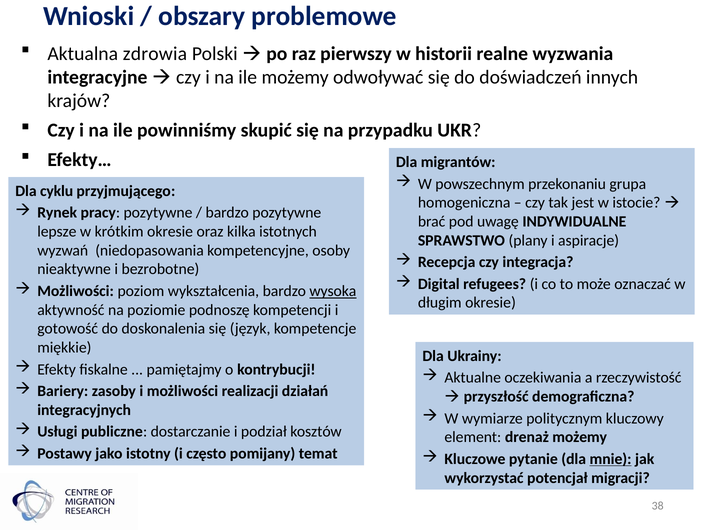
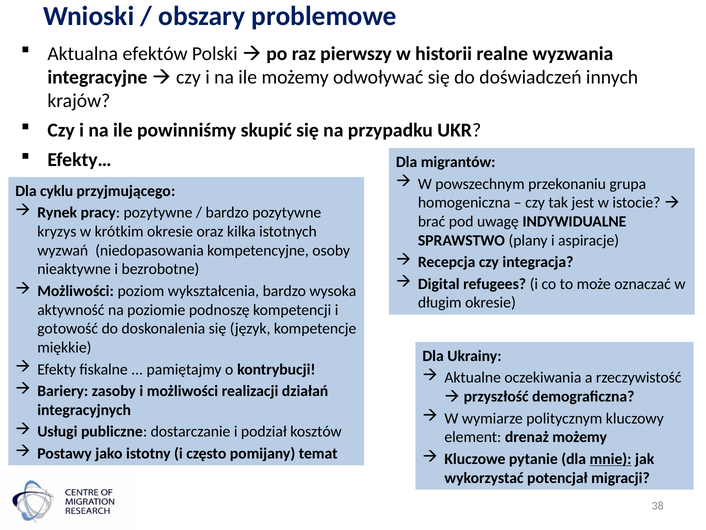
zdrowia: zdrowia -> efektów
lepsze: lepsze -> kryzys
wysoka underline: present -> none
